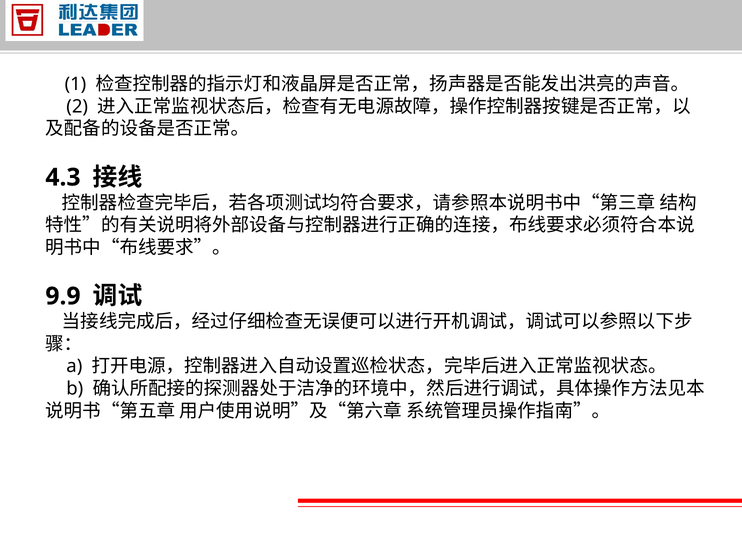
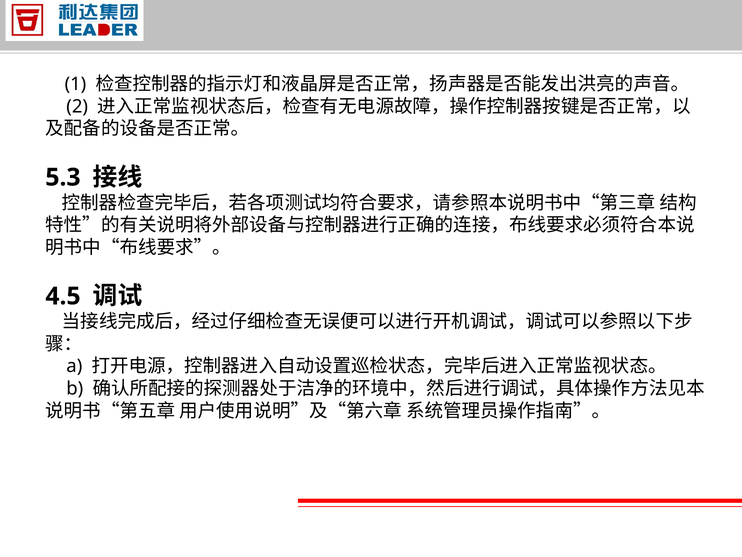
4.3: 4.3 -> 5.3
9.9: 9.9 -> 4.5
